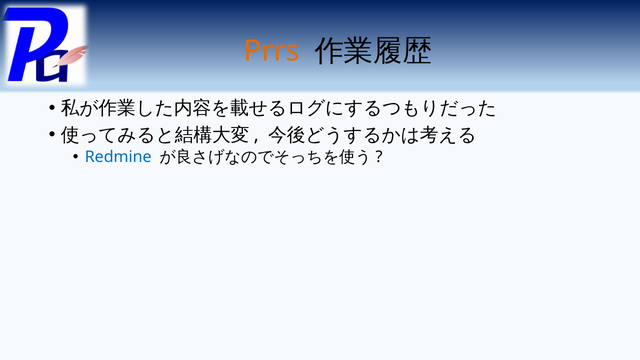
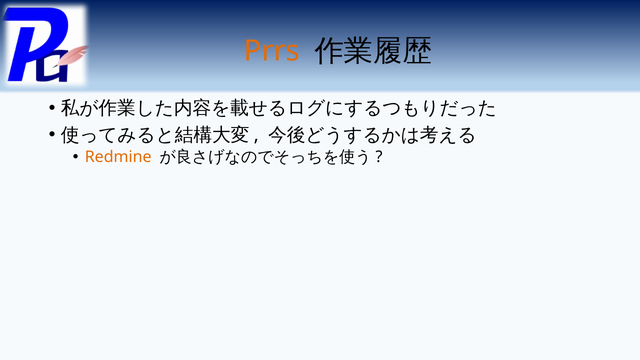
Redmine colour: blue -> orange
